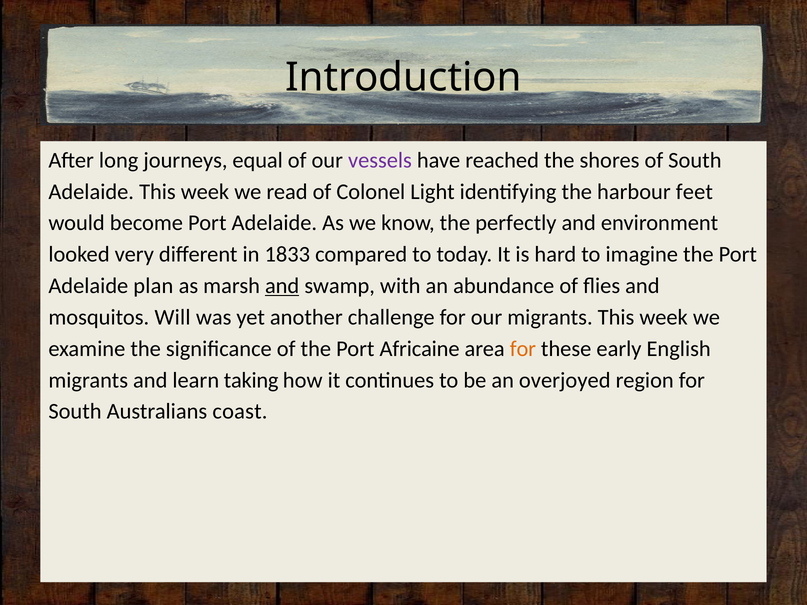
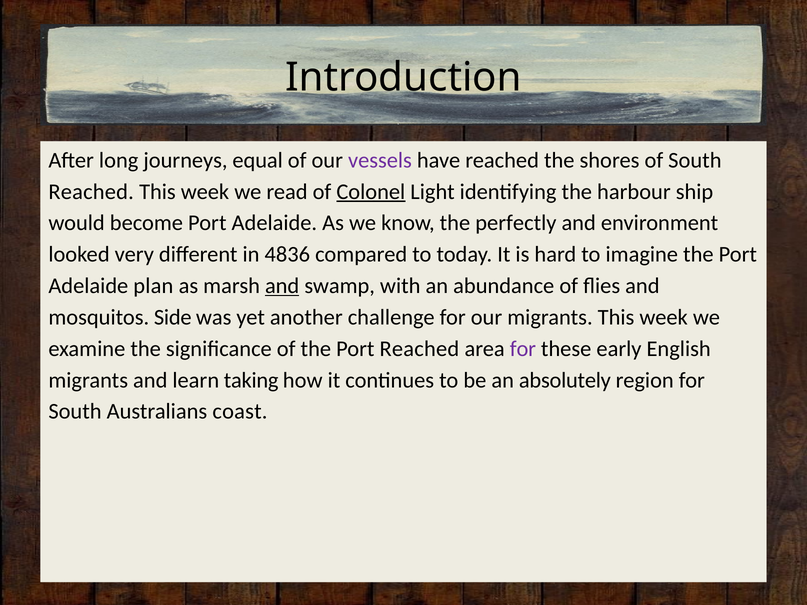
Adelaide at (91, 192): Adelaide -> Reached
Colonel underline: none -> present
feet: feet -> ship
1833: 1833 -> 4836
Will: Will -> Side
Port Africaine: Africaine -> Reached
for at (523, 349) colour: orange -> purple
overjoyed: overjoyed -> absolutely
